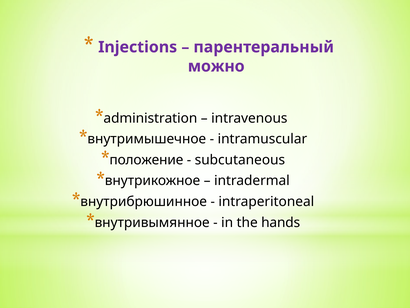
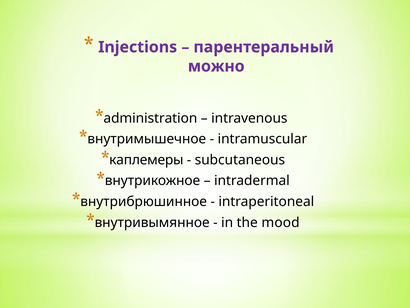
положение: положение -> каплемеры
hands: hands -> mood
